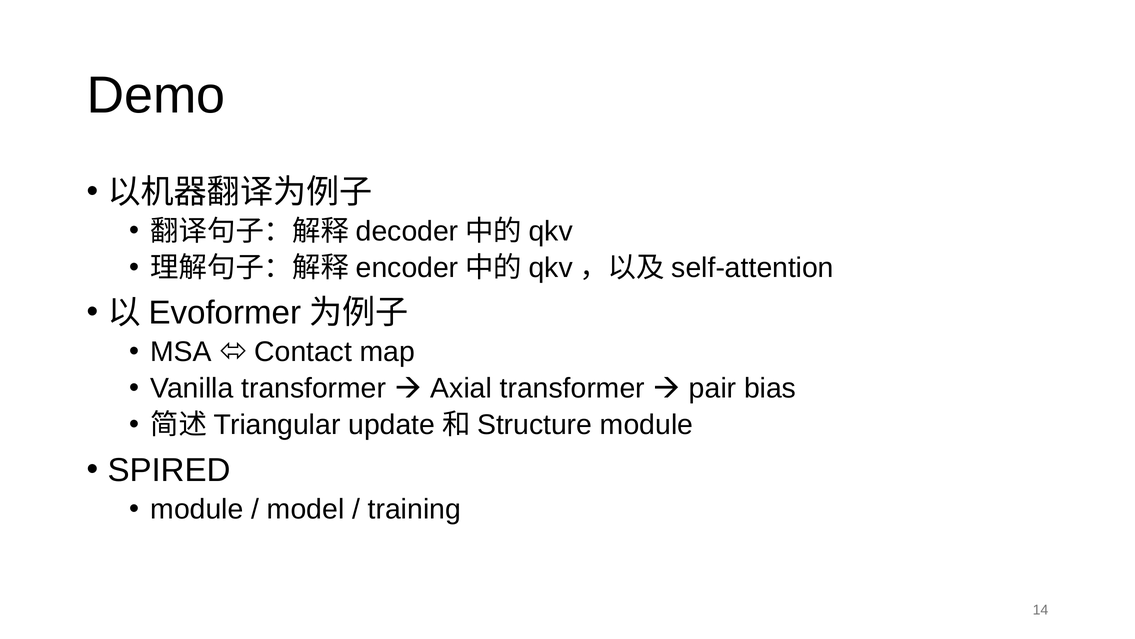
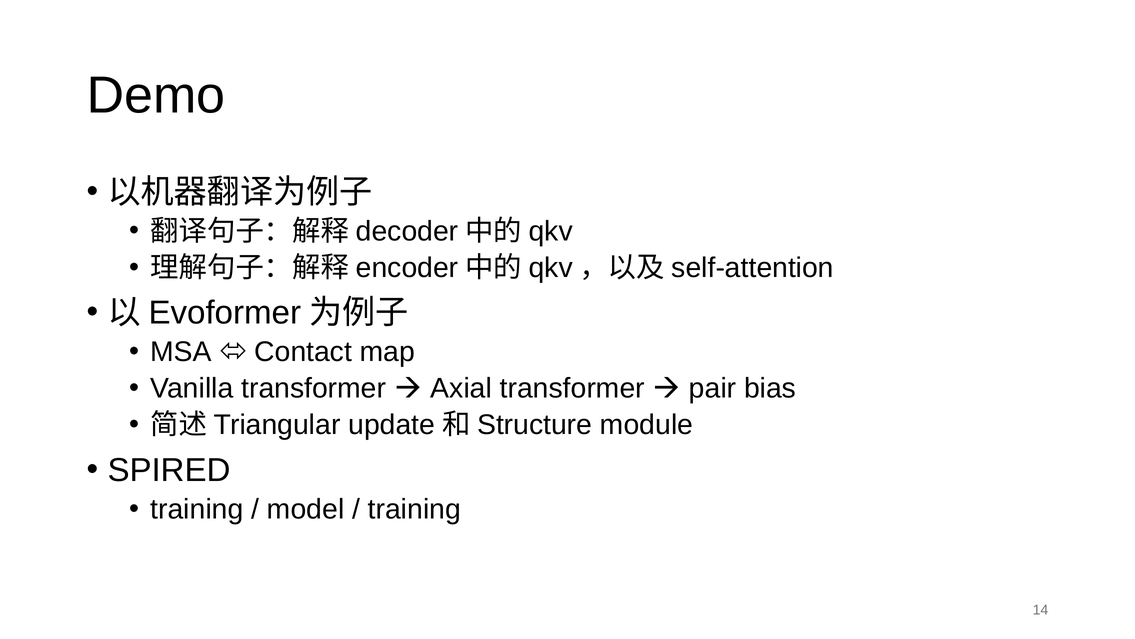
module at (197, 509): module -> training
